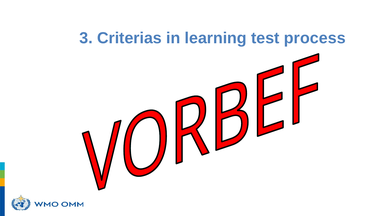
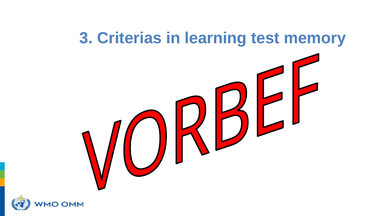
process: process -> memory
